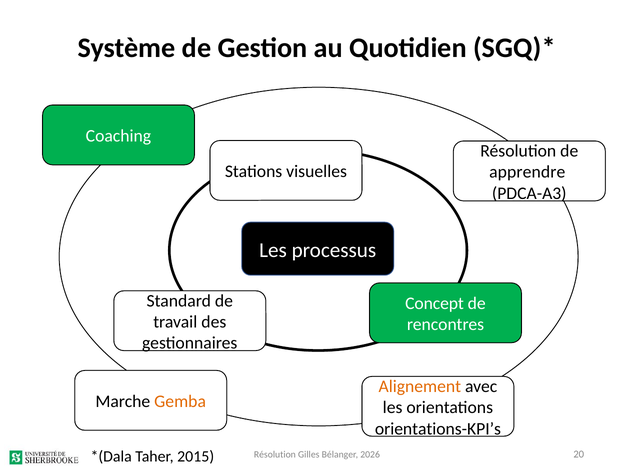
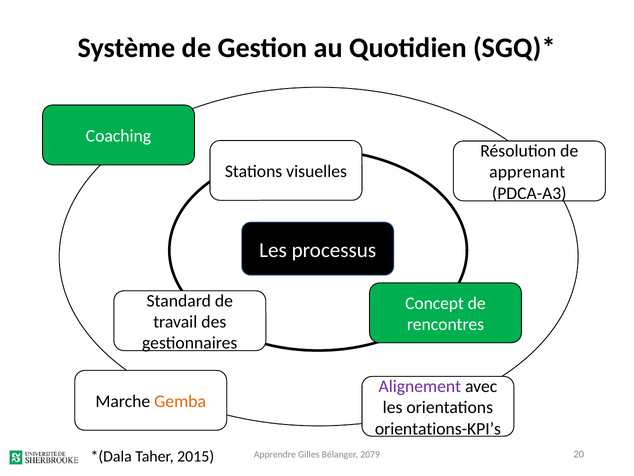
apprendre: apprendre -> apprenant
Alignement colour: orange -> purple
Résolution at (275, 454): Résolution -> Apprendre
2026: 2026 -> 2079
